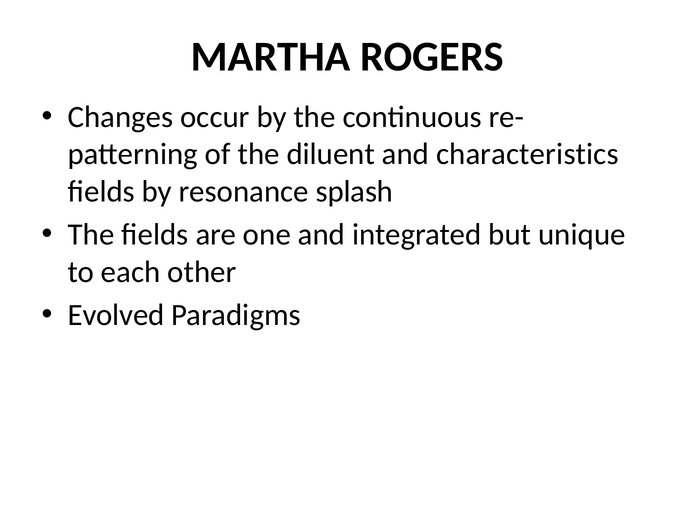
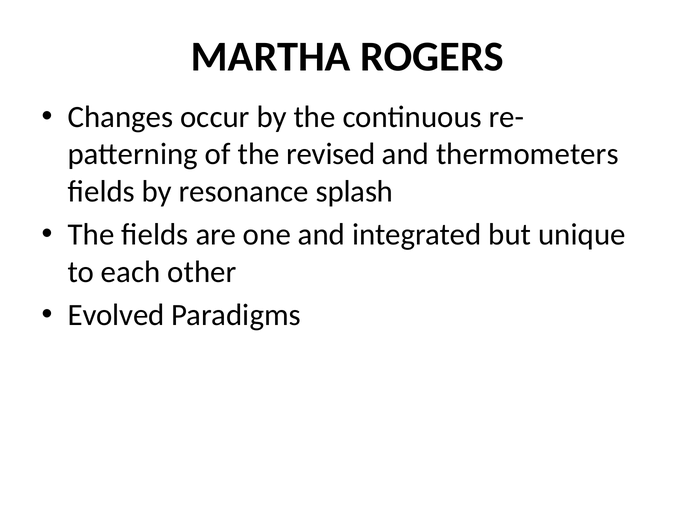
diluent: diluent -> revised
characteristics: characteristics -> thermometers
